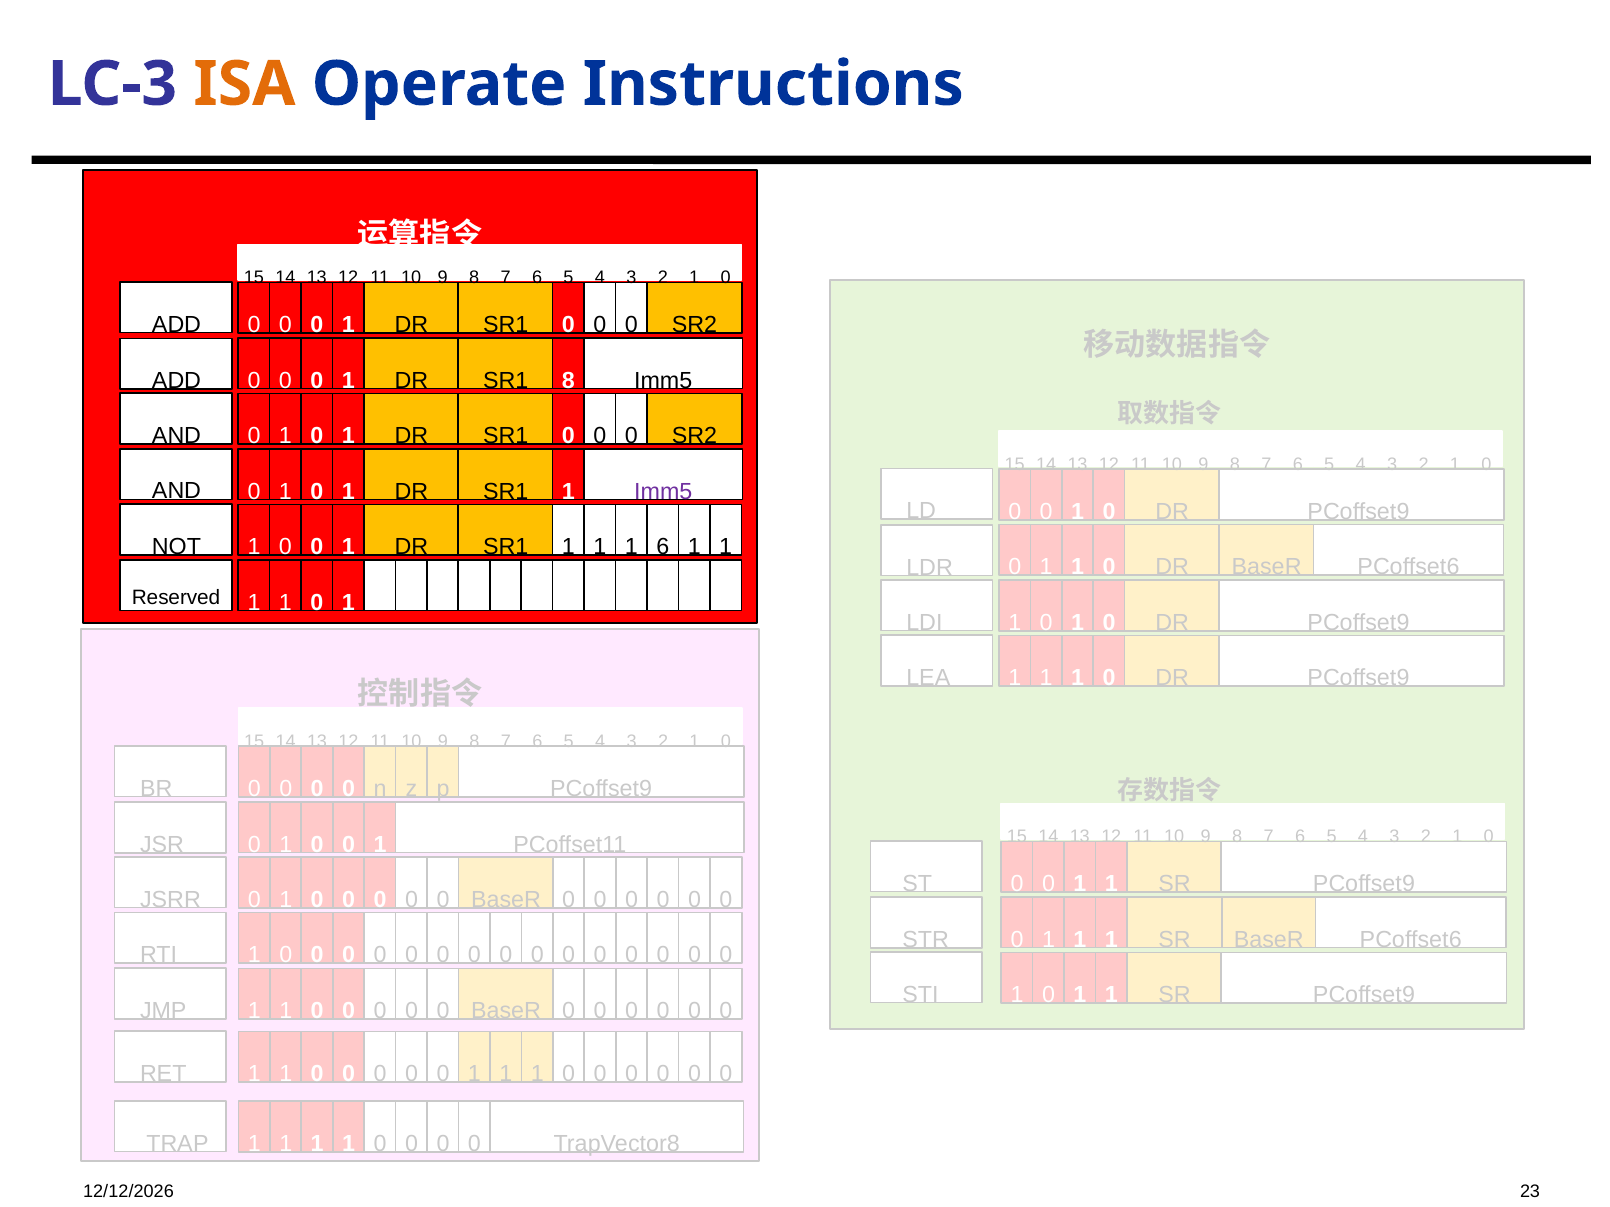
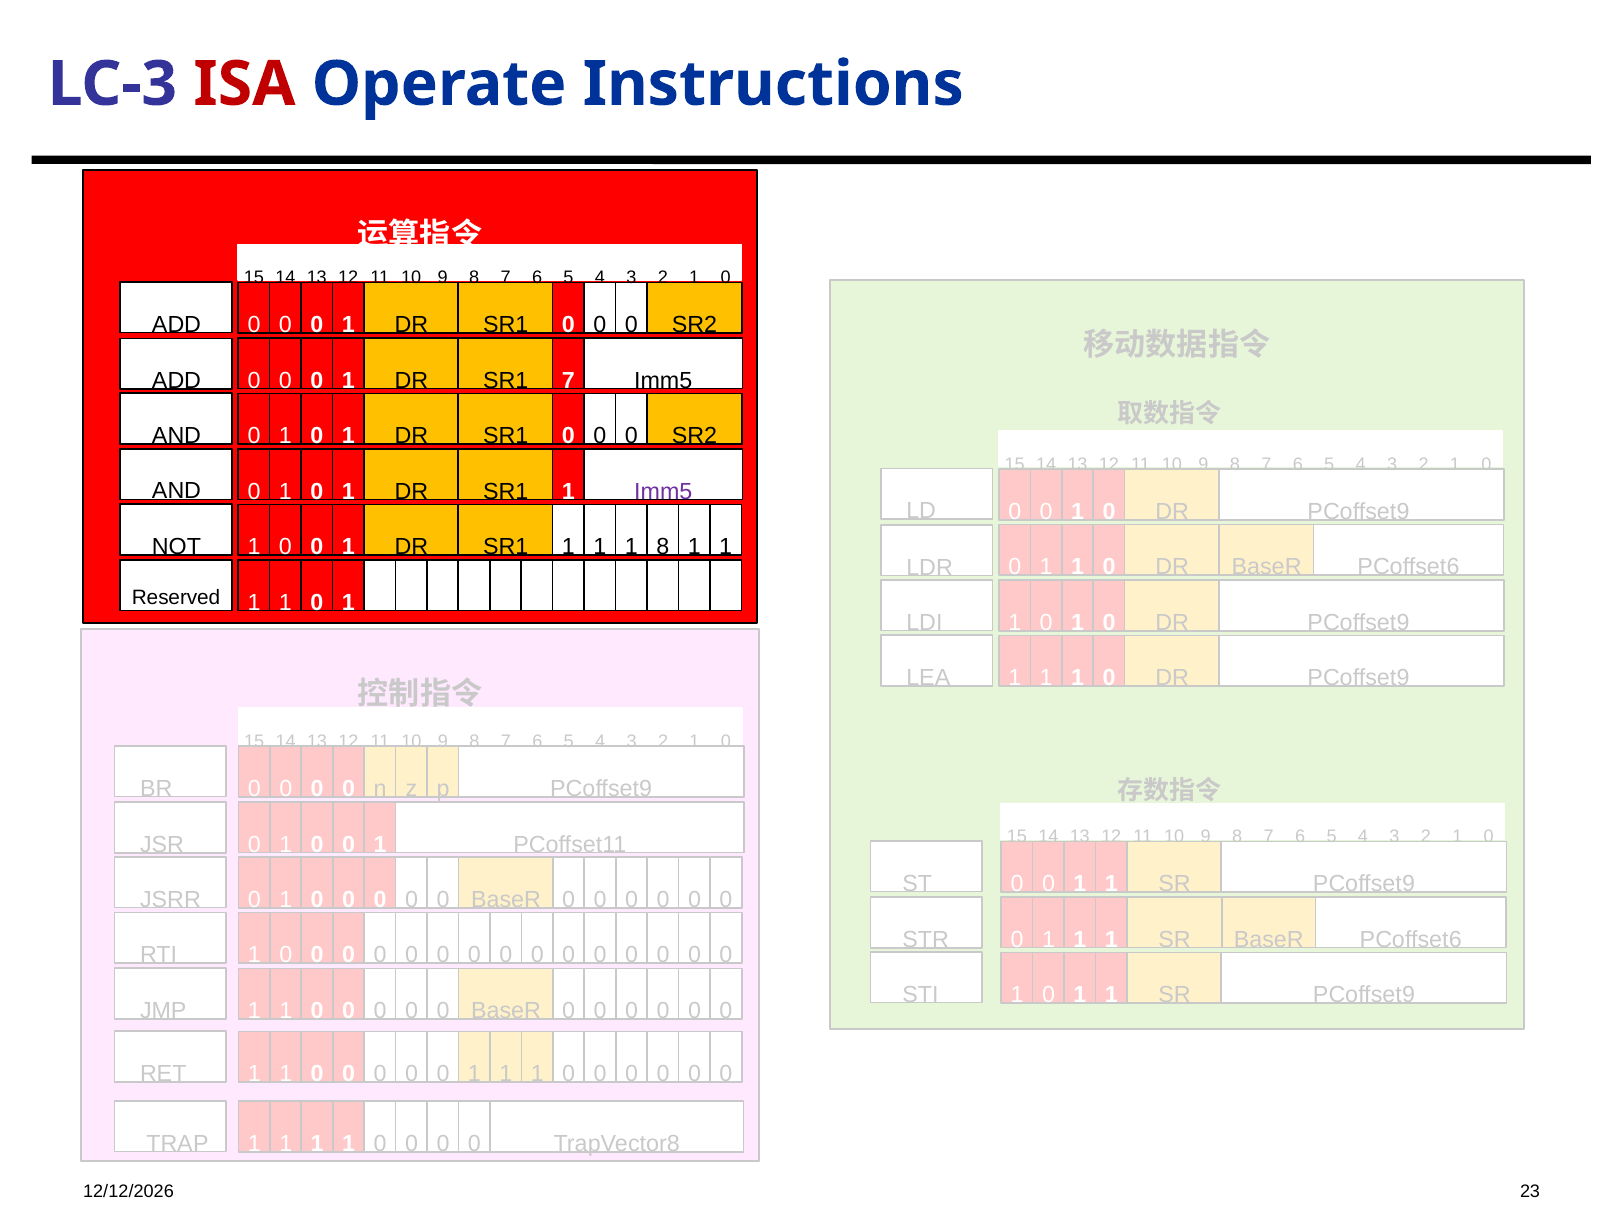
ISA colour: orange -> red
SR1 8: 8 -> 7
1 6: 6 -> 8
